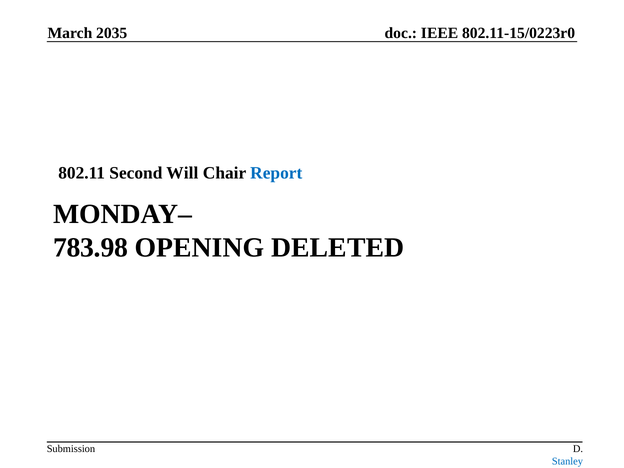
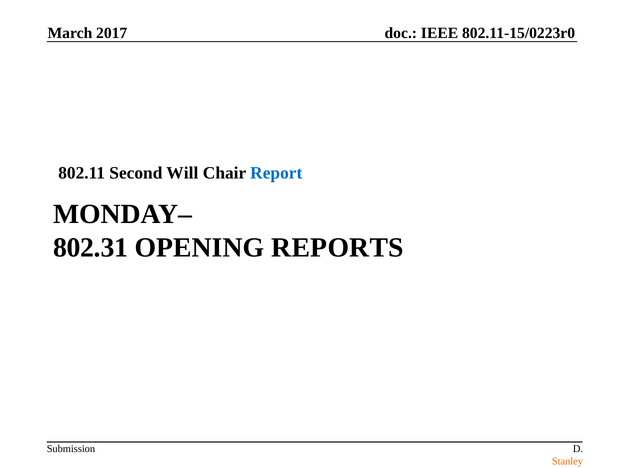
2035: 2035 -> 2017
783.98: 783.98 -> 802.31
DELETED: DELETED -> REPORTS
Stanley colour: blue -> orange
